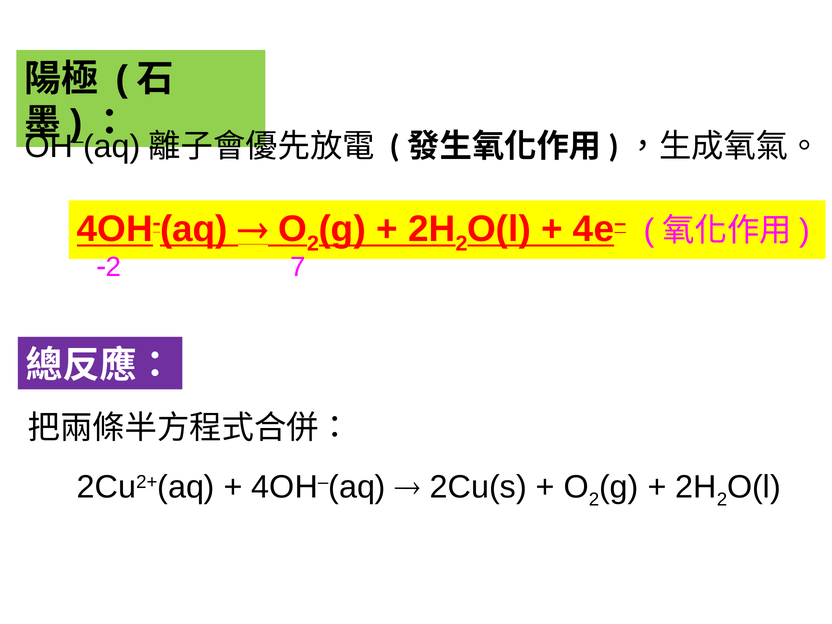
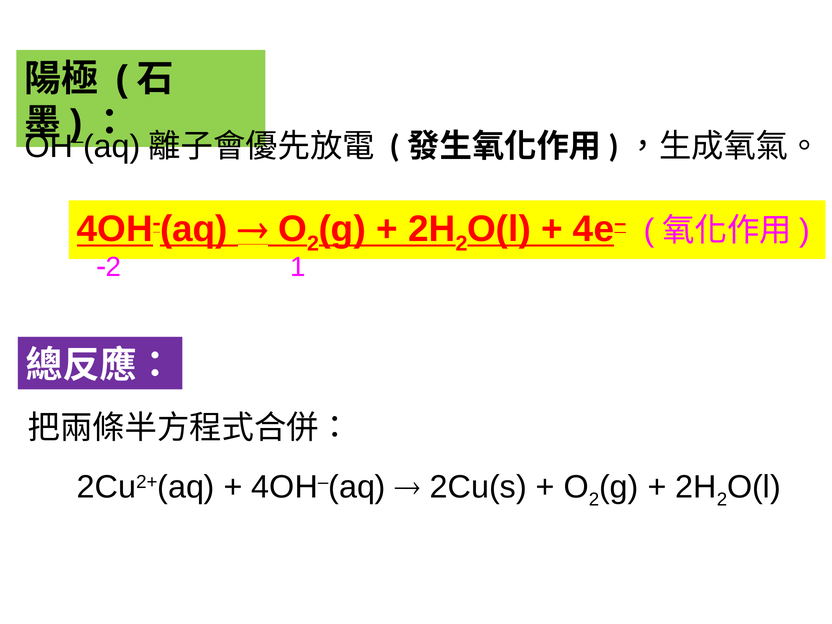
7: 7 -> 1
